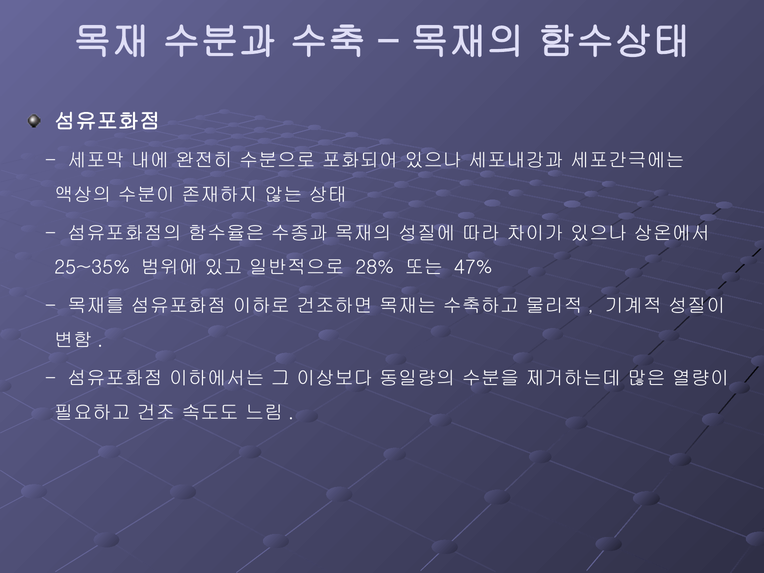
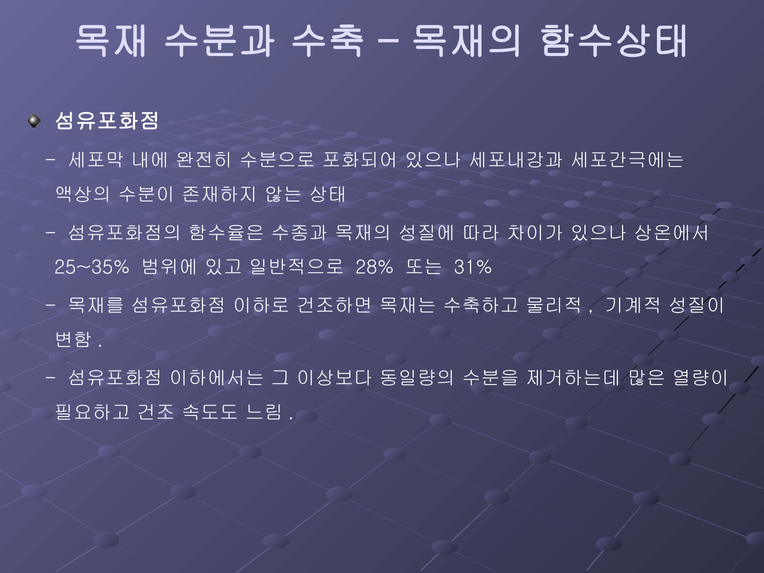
47%: 47% -> 31%
